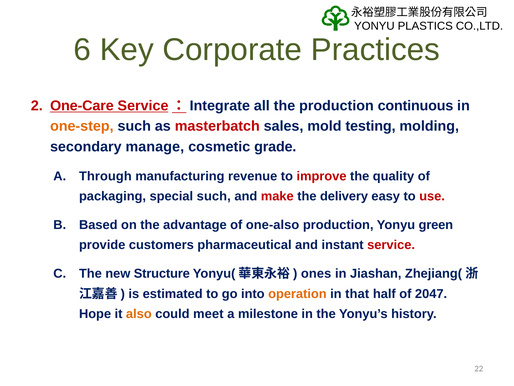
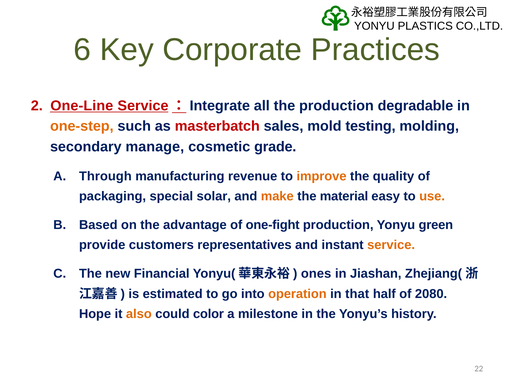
One-Care: One-Care -> One-Line
continuous: continuous -> degradable
improve colour: red -> orange
special such: such -> solar
make colour: red -> orange
delivery: delivery -> material
use colour: red -> orange
one-also: one-also -> one-fight
pharmaceutical: pharmaceutical -> representatives
service colour: red -> orange
Structure: Structure -> Financial
2047: 2047 -> 2080
meet: meet -> color
